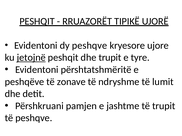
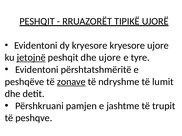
dy peshqve: peshqve -> kryesore
dhe trupit: trupit -> ujore
zonave underline: none -> present
